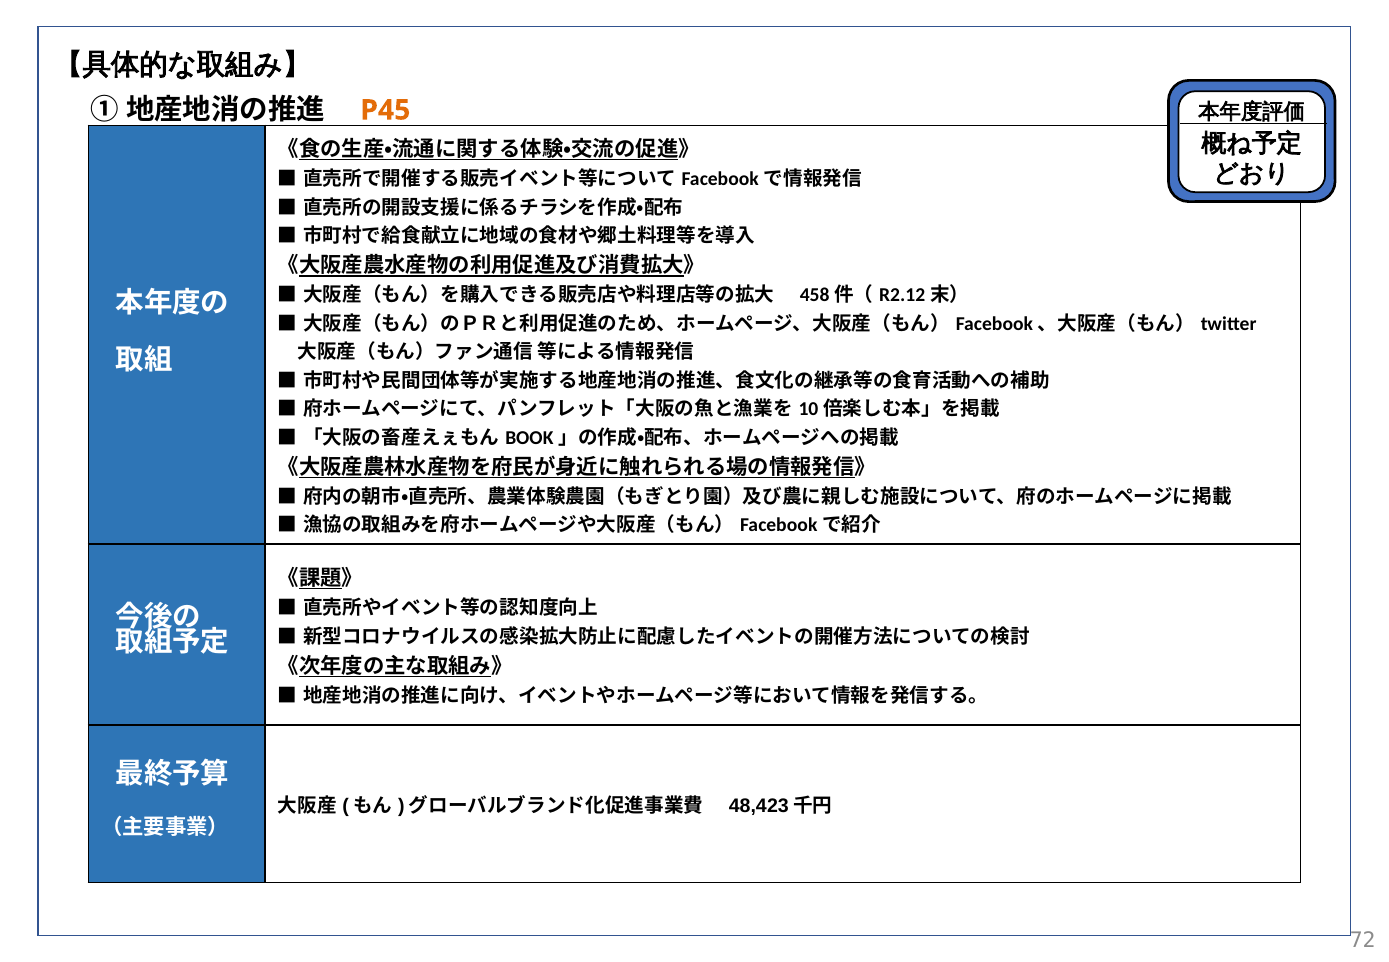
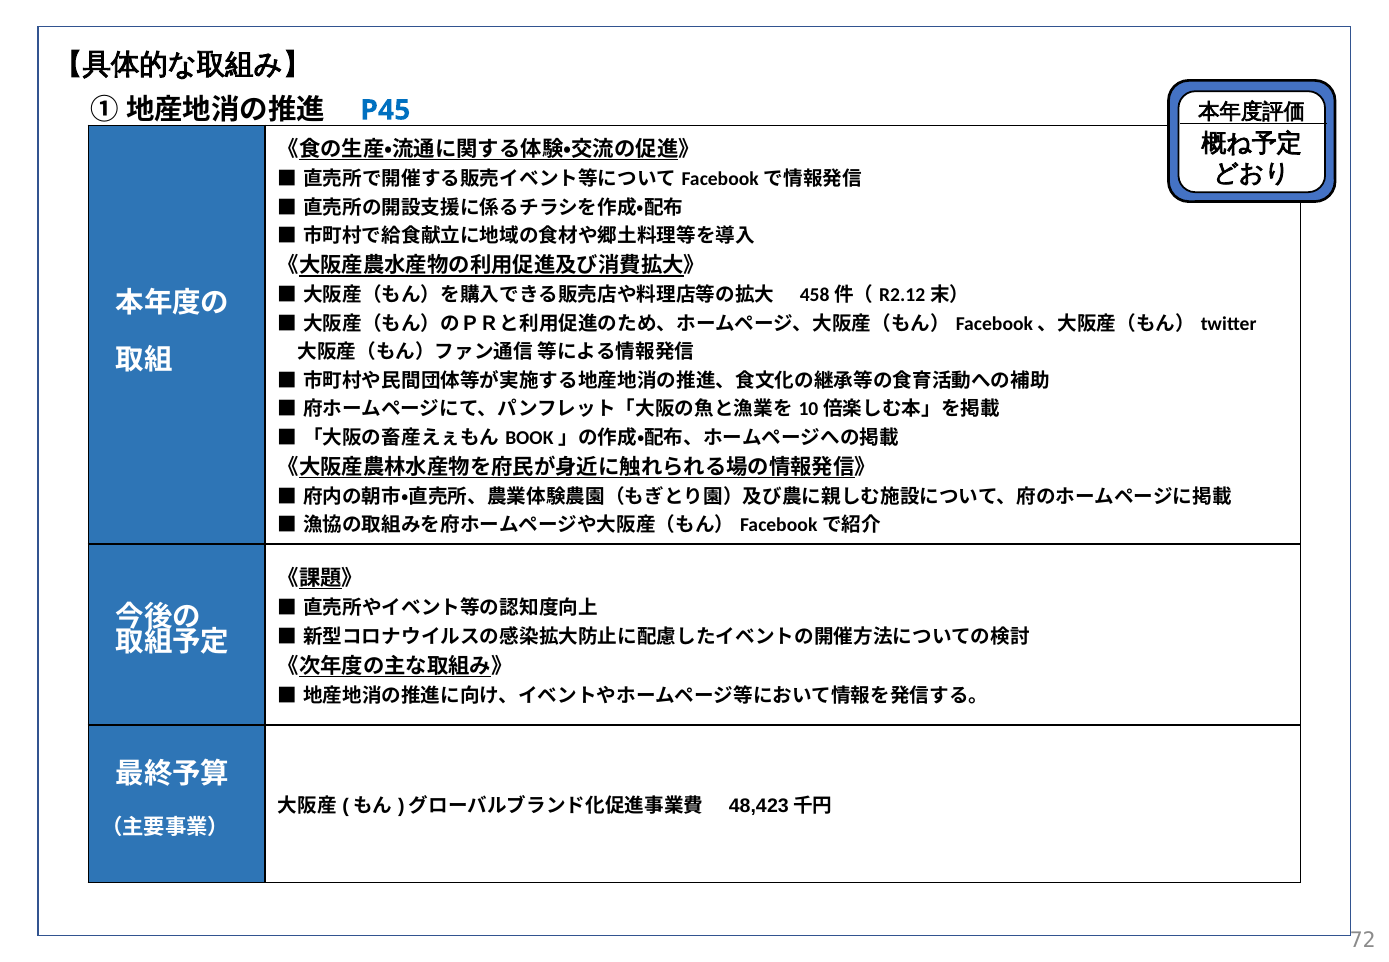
P45 colour: orange -> blue
